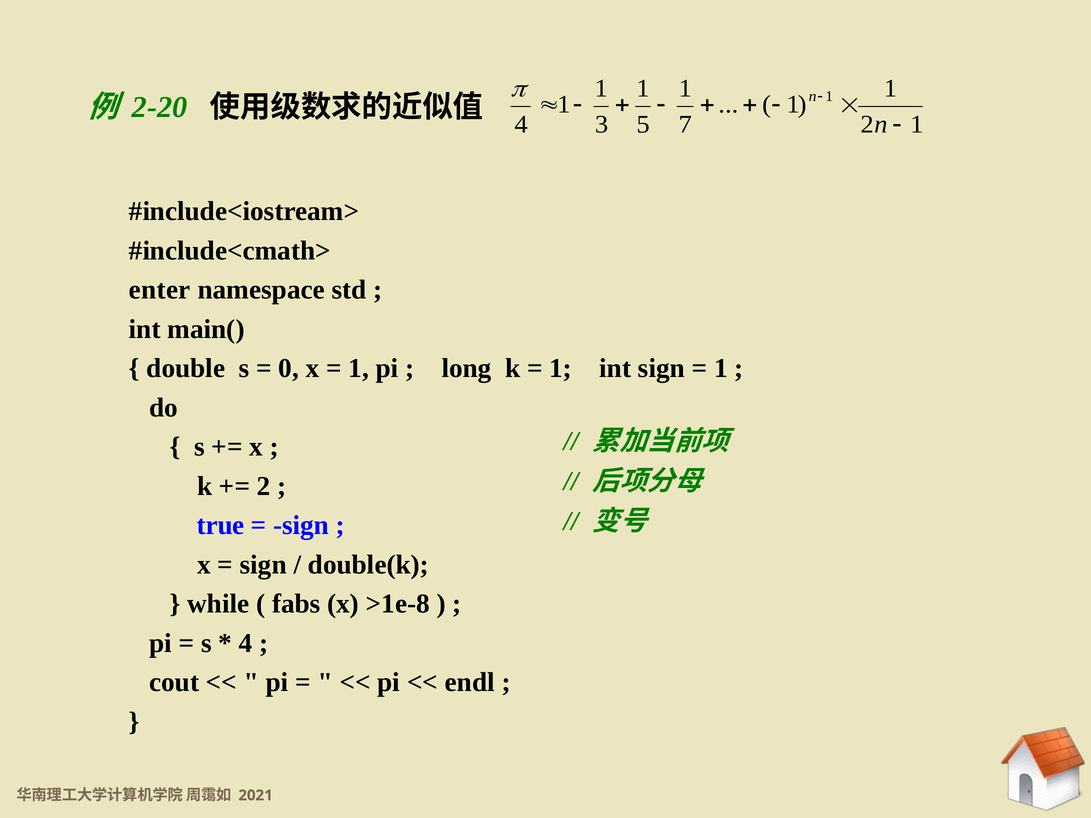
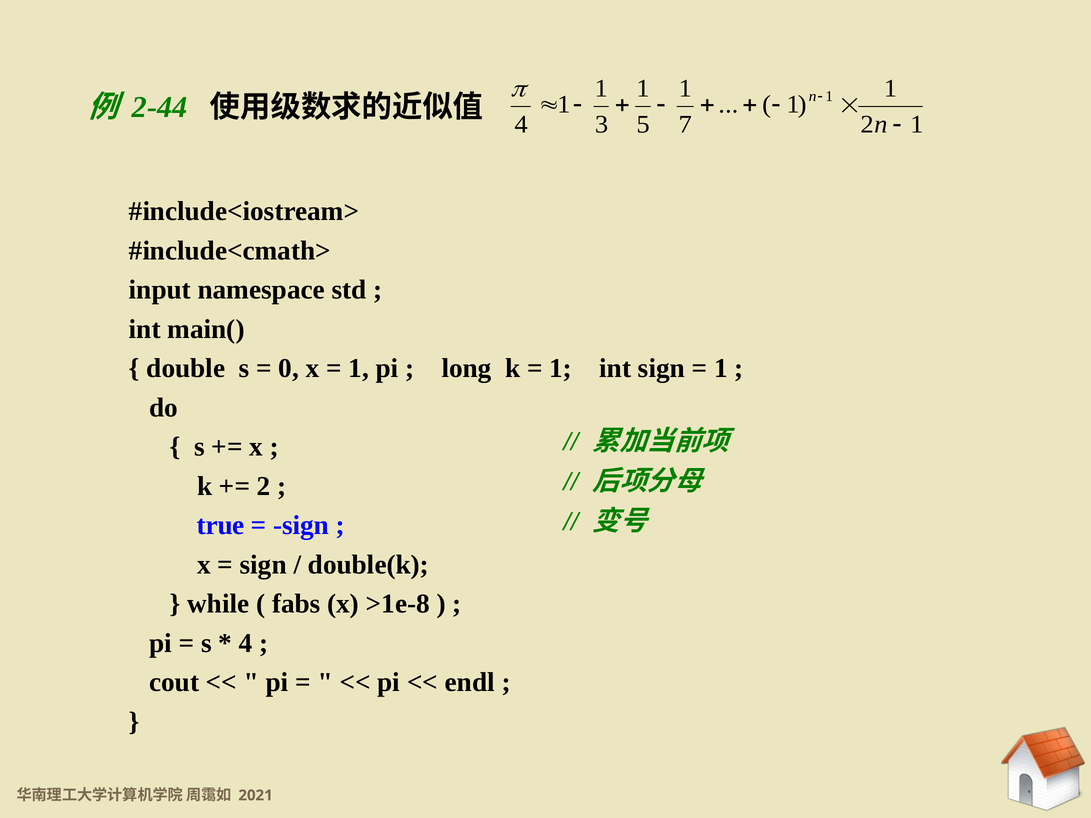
2-20: 2-20 -> 2-44
enter: enter -> input
